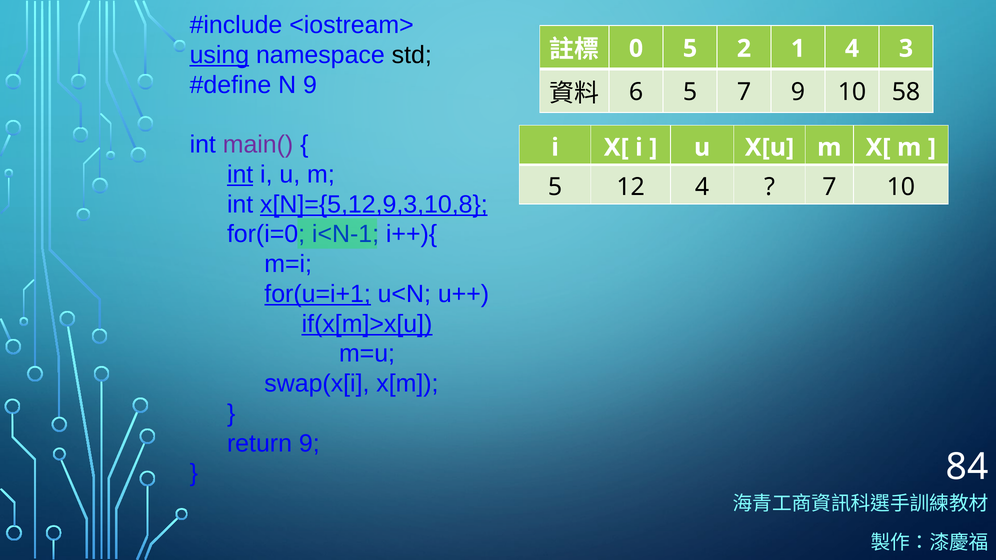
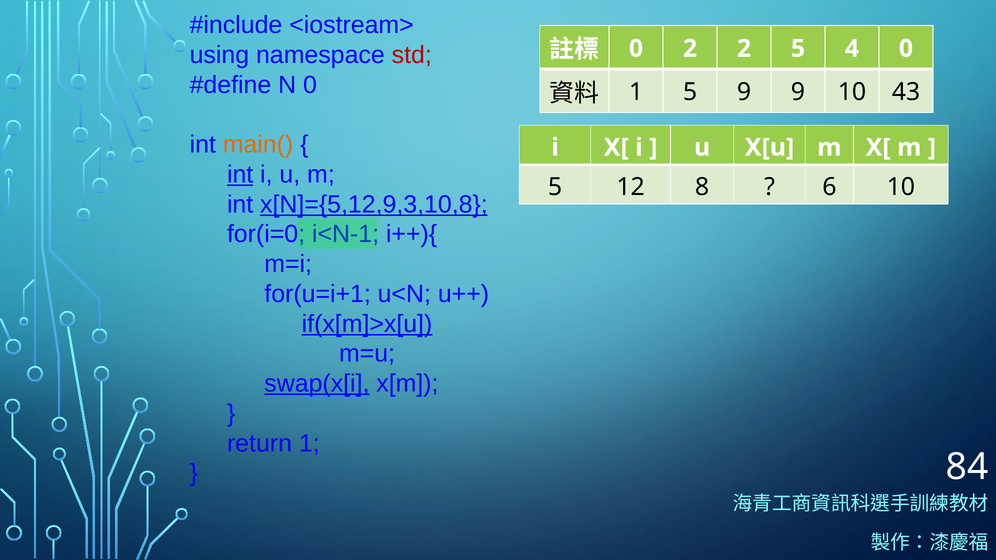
0 5: 5 -> 2
2 1: 1 -> 5
4 3: 3 -> 0
using underline: present -> none
std colour: black -> red
N 9: 9 -> 0
6 at (636, 92): 6 -> 1
5 7: 7 -> 9
58: 58 -> 43
main( colour: purple -> orange
12 4: 4 -> 8
7 at (829, 187): 7 -> 6
for(u=i+1 underline: present -> none
swap(x[i underline: none -> present
return 9: 9 -> 1
